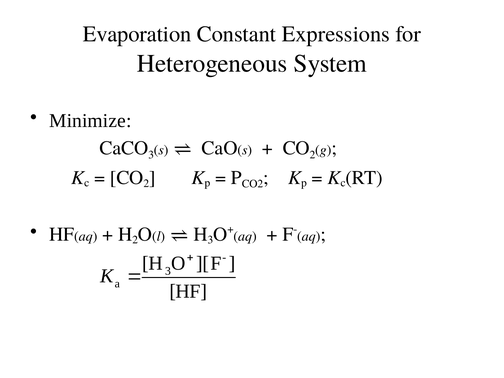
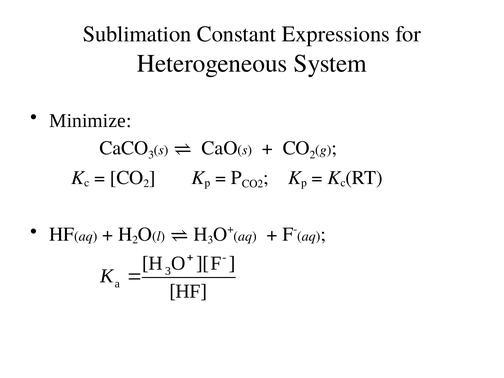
Evaporation: Evaporation -> Sublimation
